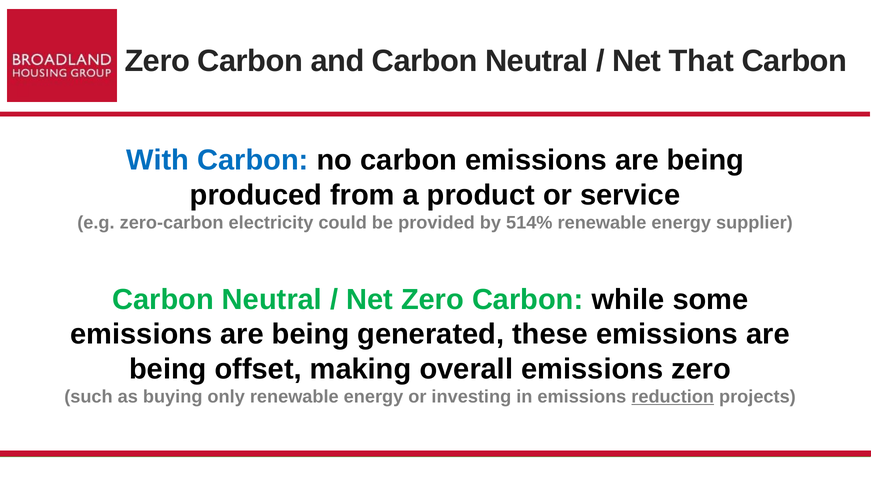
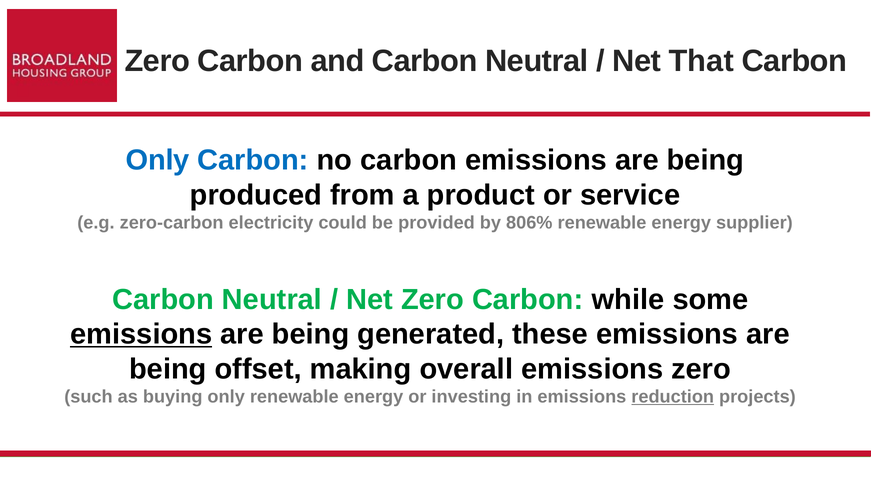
With at (158, 160): With -> Only
514%: 514% -> 806%
emissions at (141, 334) underline: none -> present
